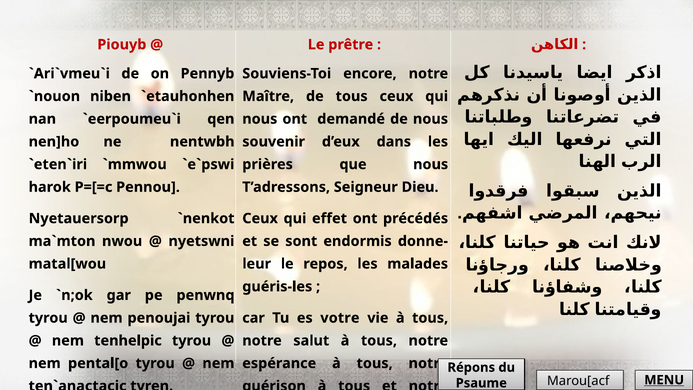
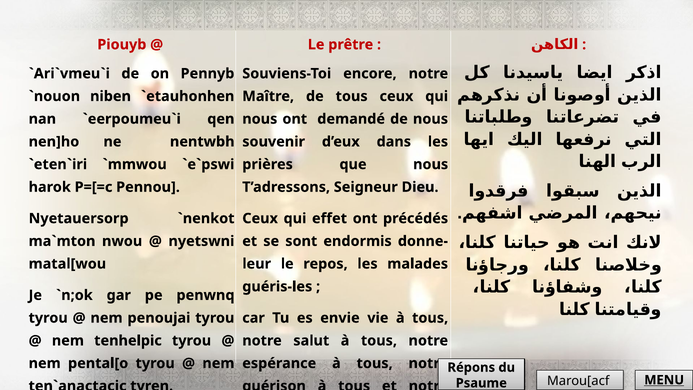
votre: votre -> envie
